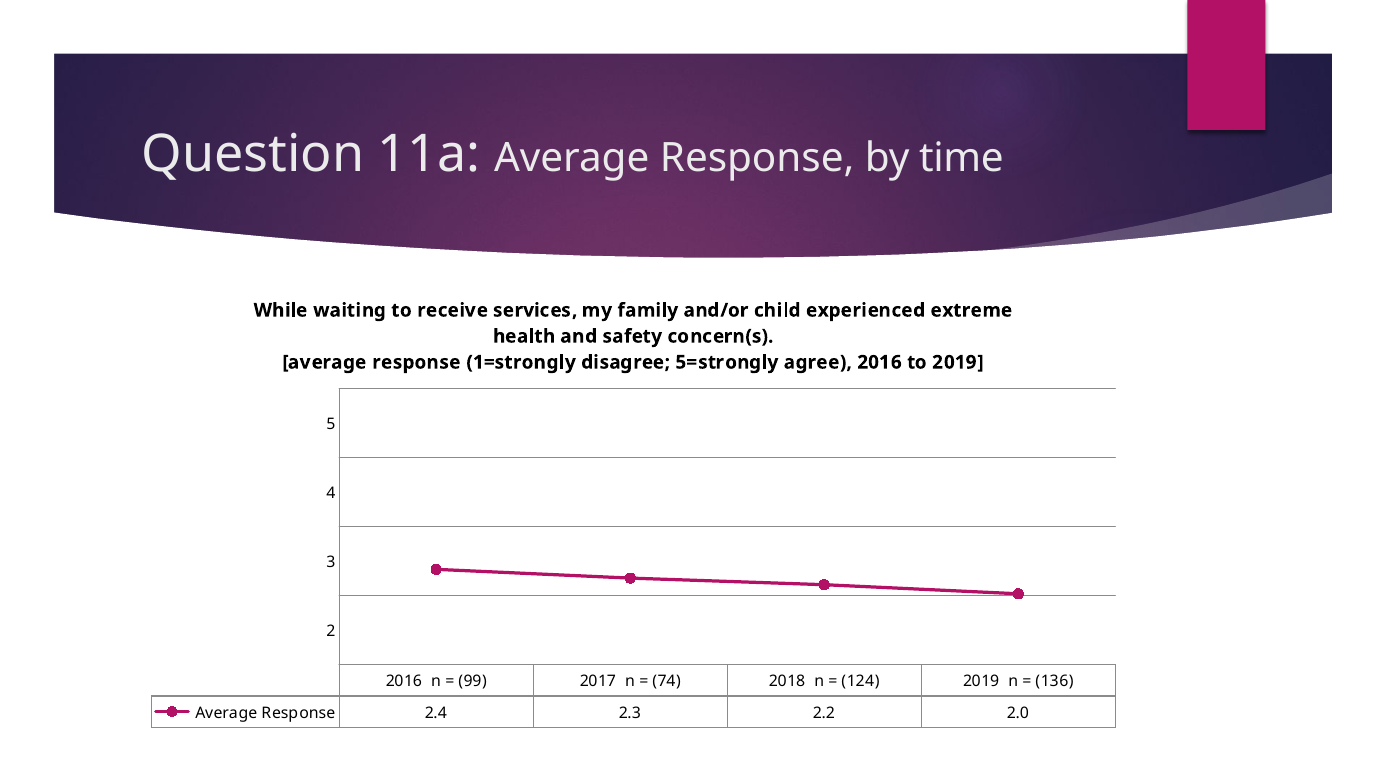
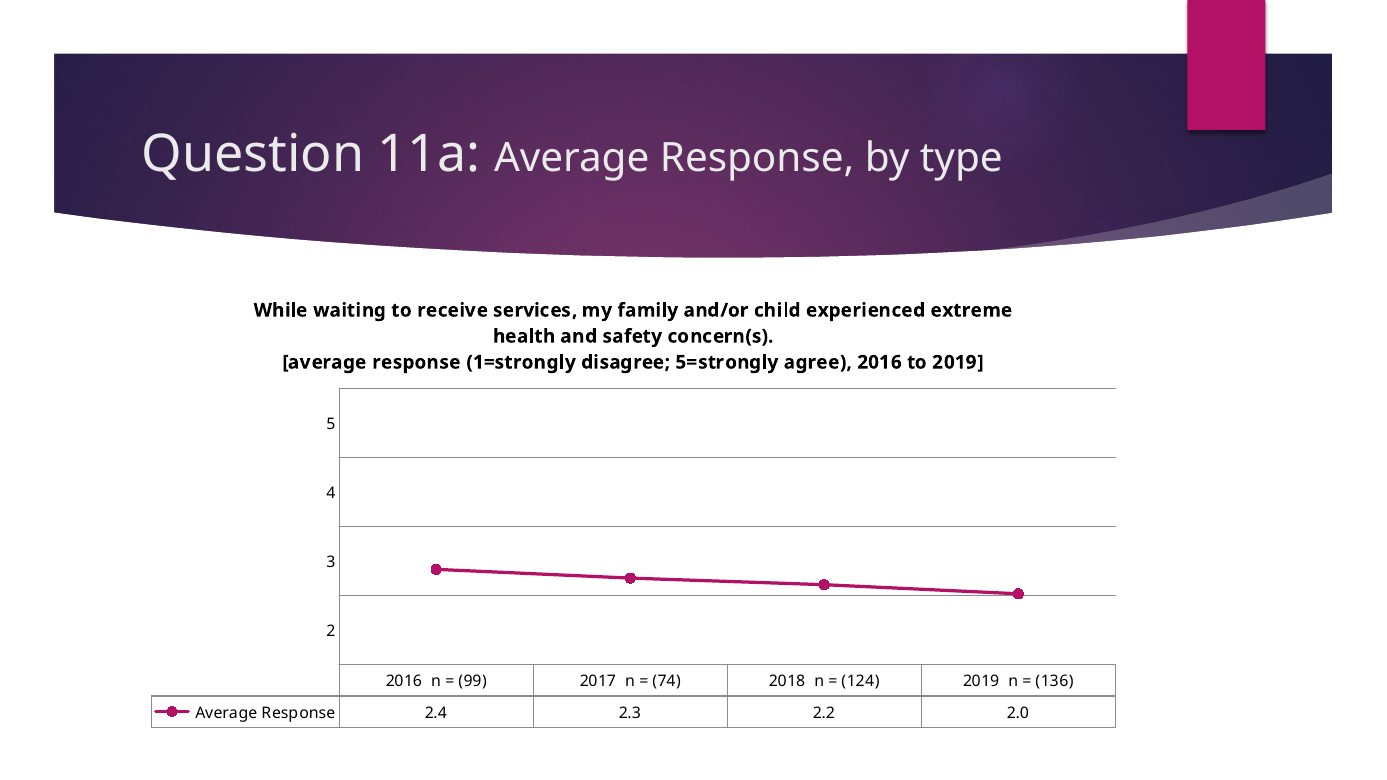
time: time -> type
